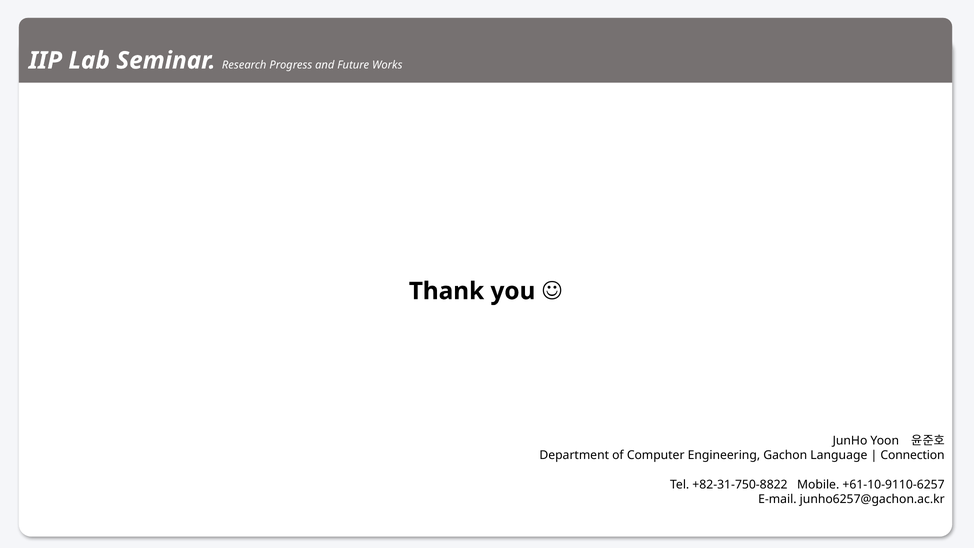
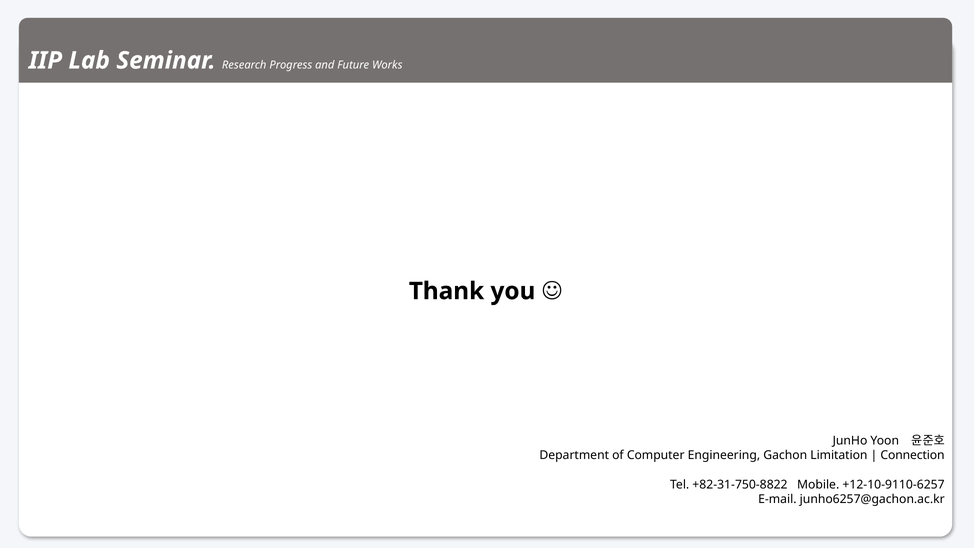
Language: Language -> Limitation
+61-10-9110-6257: +61-10-9110-6257 -> +12-10-9110-6257
